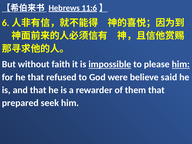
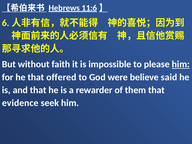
impossible underline: present -> none
refused: refused -> offered
prepared: prepared -> evidence
